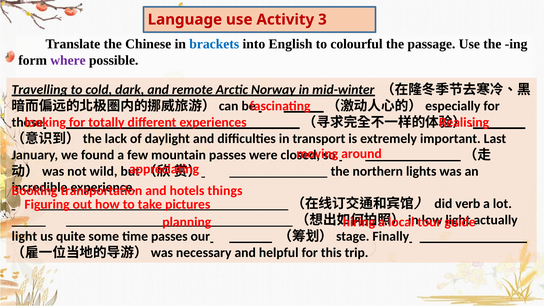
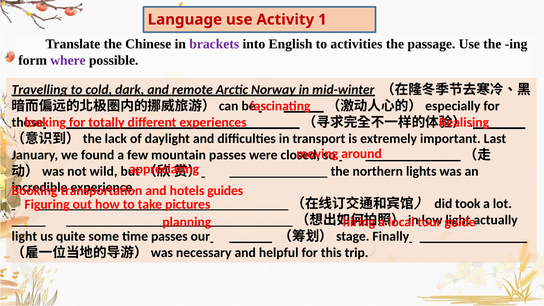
3: 3 -> 1
brackets colour: blue -> purple
colourful: colourful -> activities
things: things -> guides
verb: verb -> took
